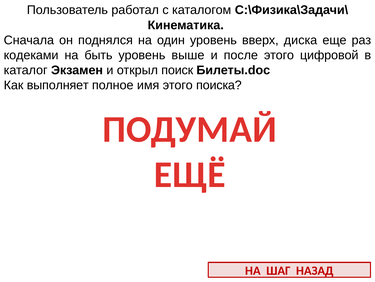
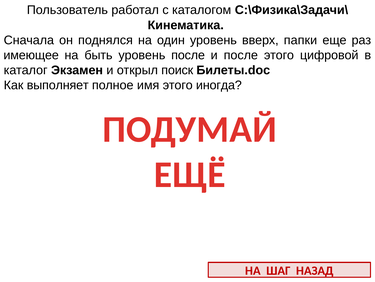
диска: диска -> папки
кодеками: кодеками -> имеющее
уровень выше: выше -> после
поиска: поиска -> иногда
